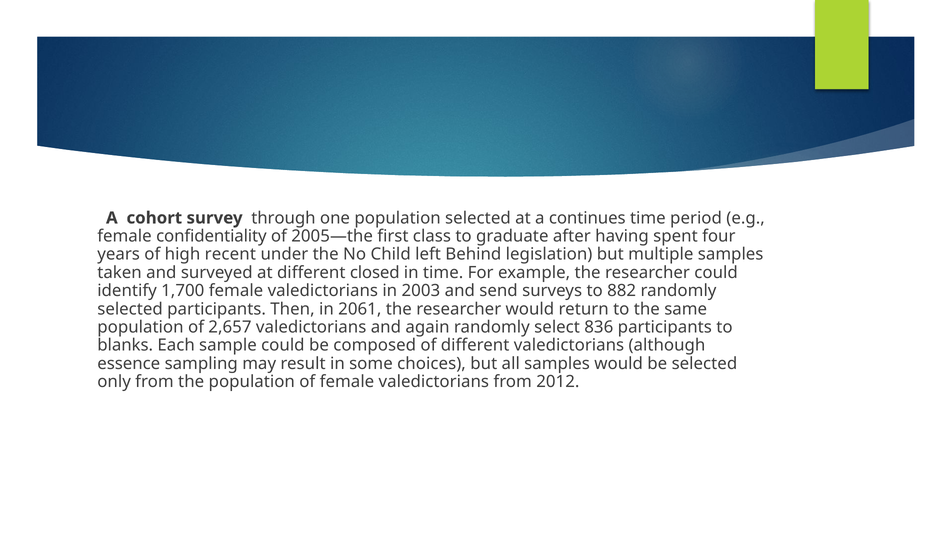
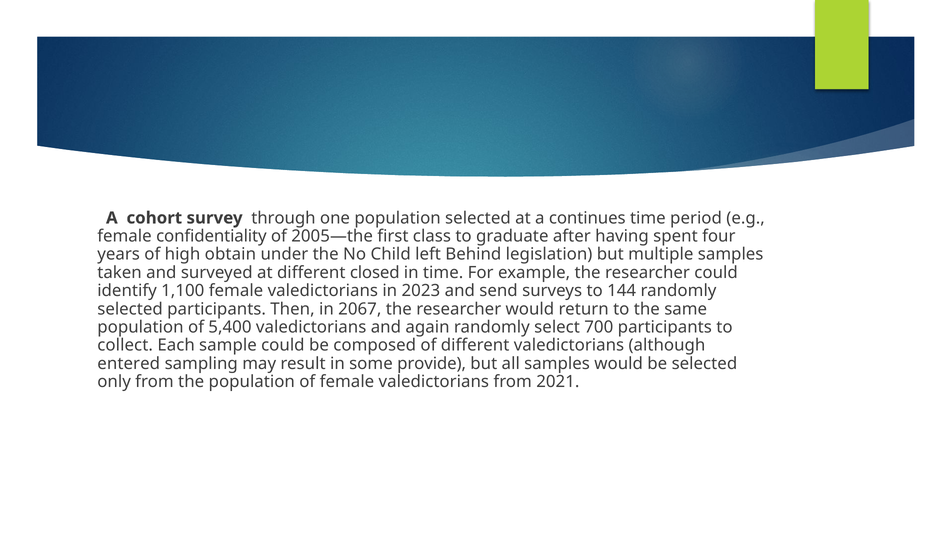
recent: recent -> obtain
1,700: 1,700 -> 1,100
2003: 2003 -> 2023
882: 882 -> 144
2061: 2061 -> 2067
2,657: 2,657 -> 5,400
836: 836 -> 700
blanks: blanks -> collect
essence: essence -> entered
choices: choices -> provide
2012: 2012 -> 2021
